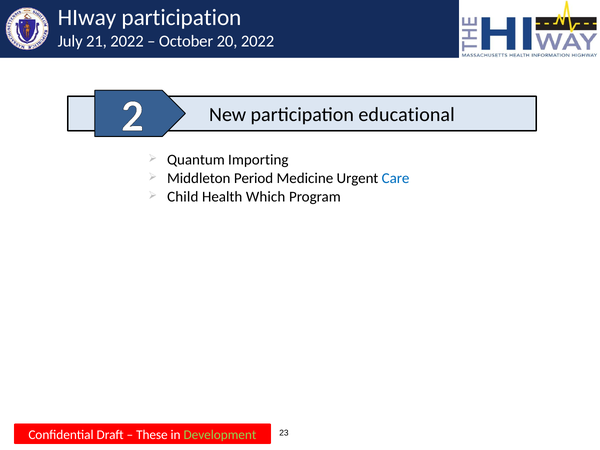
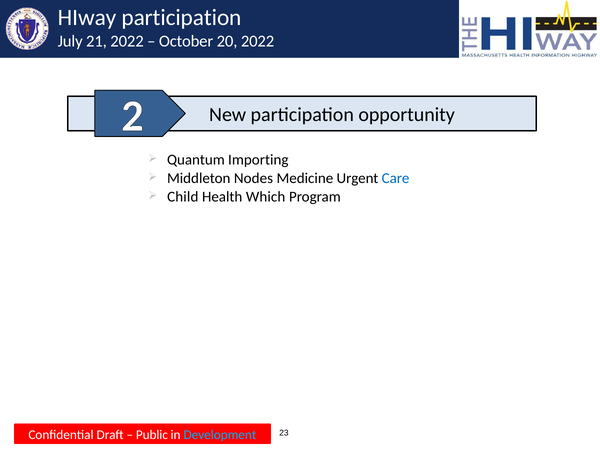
educational: educational -> opportunity
Period: Period -> Nodes
These: These -> Public
Development colour: light green -> light blue
